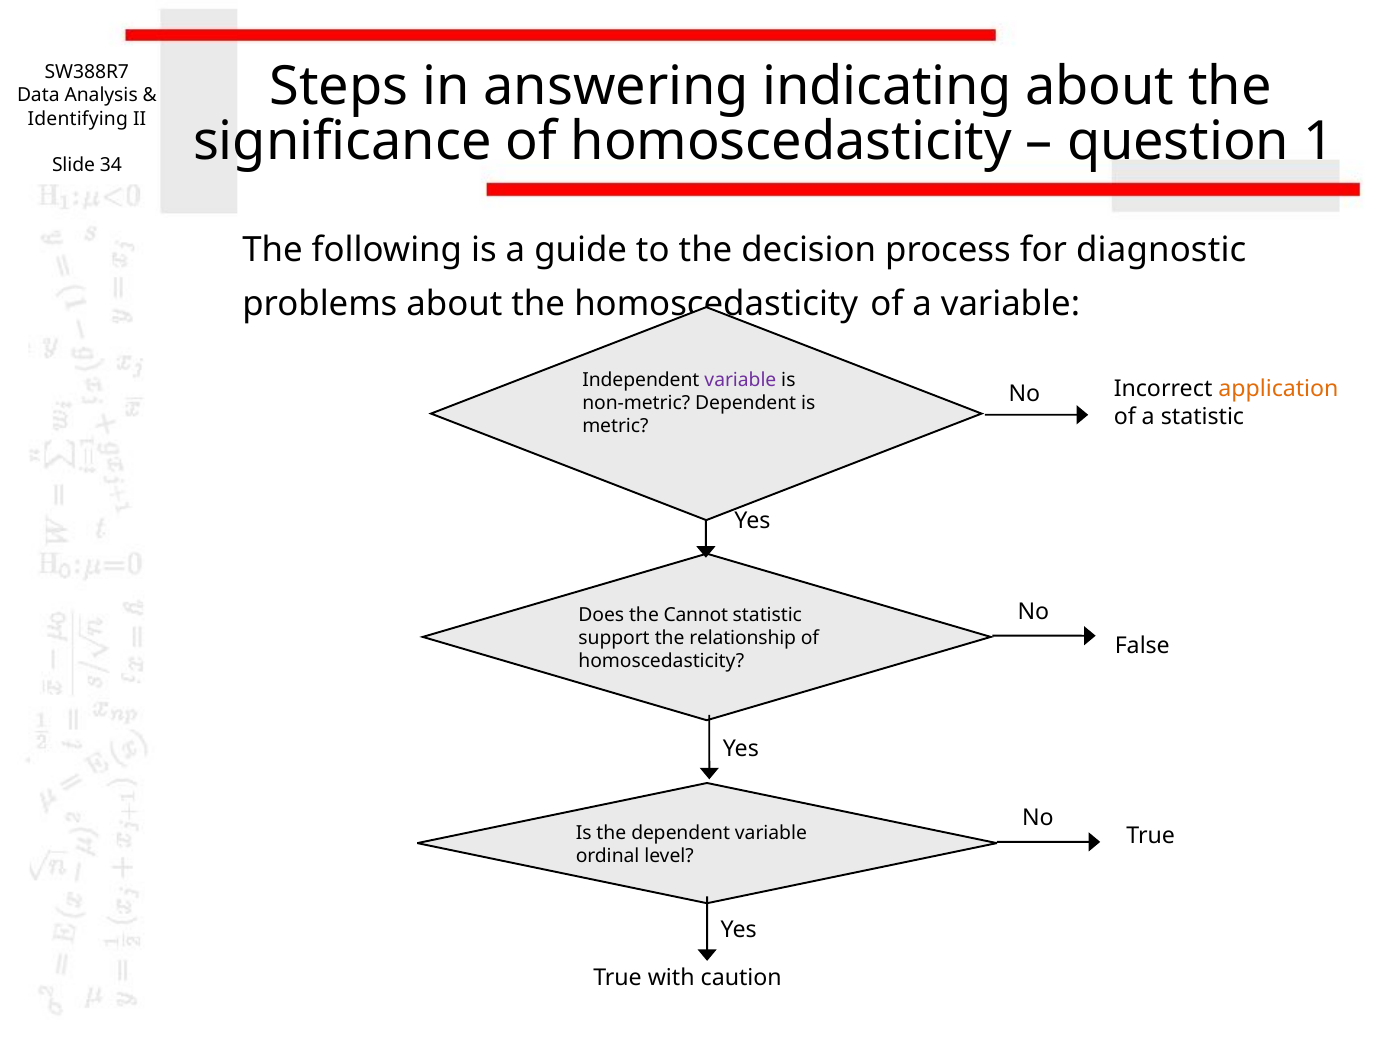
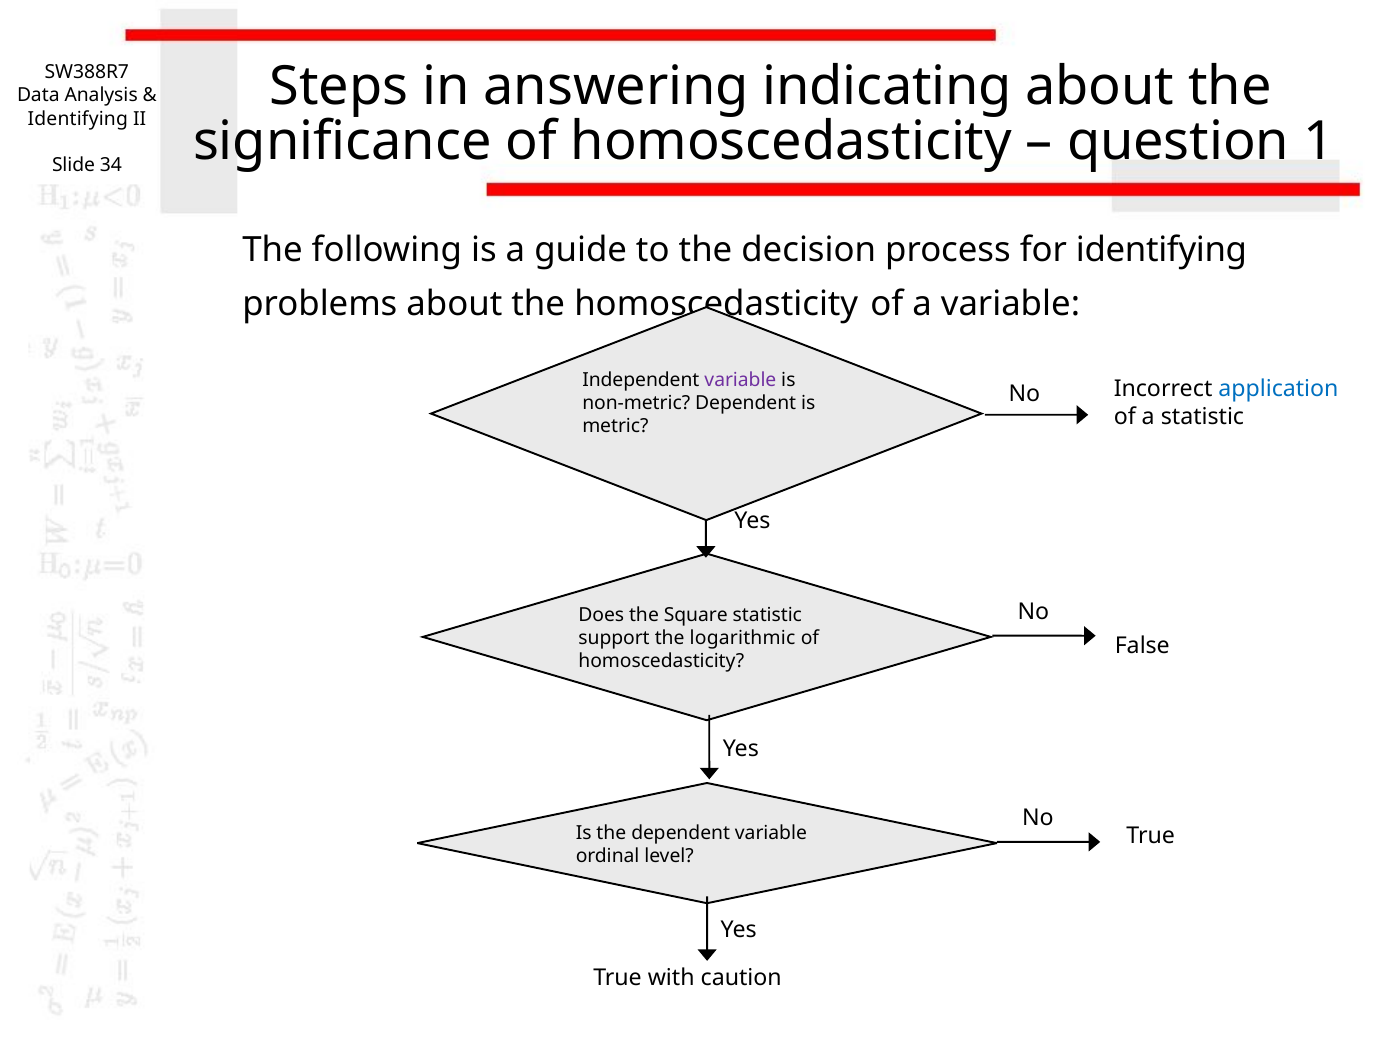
for diagnostic: diagnostic -> identifying
application colour: orange -> blue
Cannot: Cannot -> Square
relationship: relationship -> logarithmic
